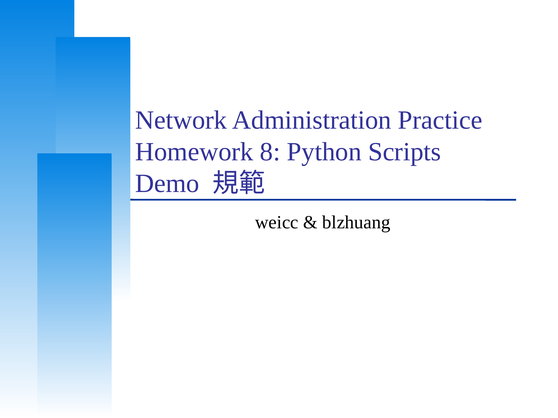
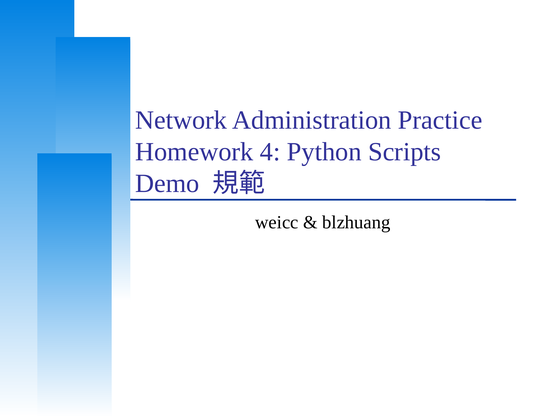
8: 8 -> 4
